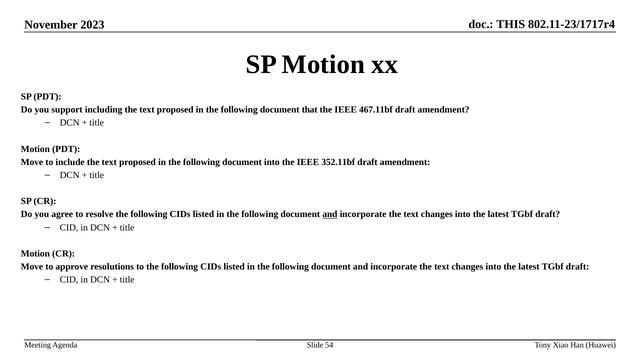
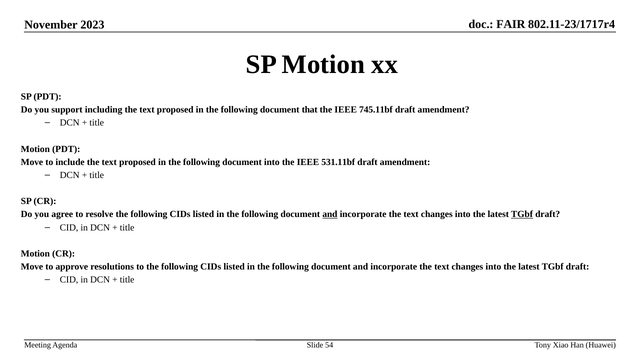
THIS: THIS -> FAIR
467.11bf: 467.11bf -> 745.11bf
352.11bf: 352.11bf -> 531.11bf
TGbf at (522, 214) underline: none -> present
